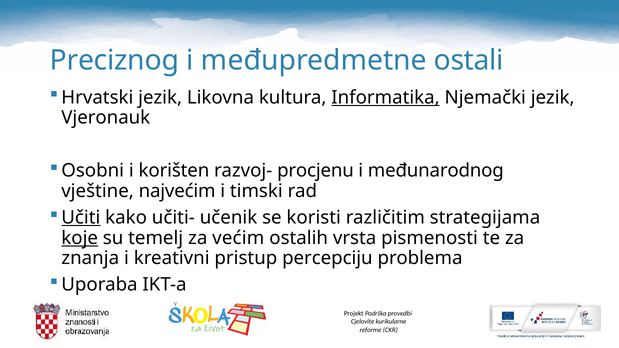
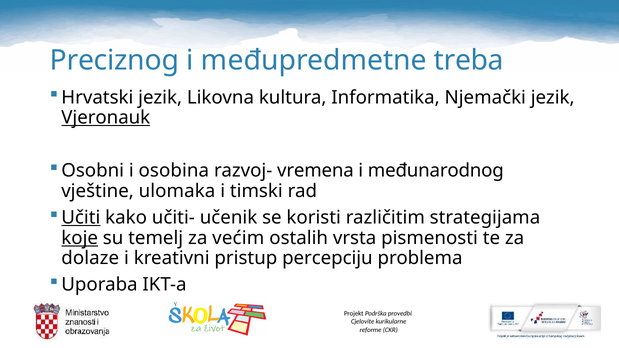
ostali: ostali -> treba
Informatika underline: present -> none
Vjeronauk underline: none -> present
korišten: korišten -> osobina
procjenu: procjenu -> vremena
najvećim: najvećim -> ulomaka
znanja: znanja -> dolaze
